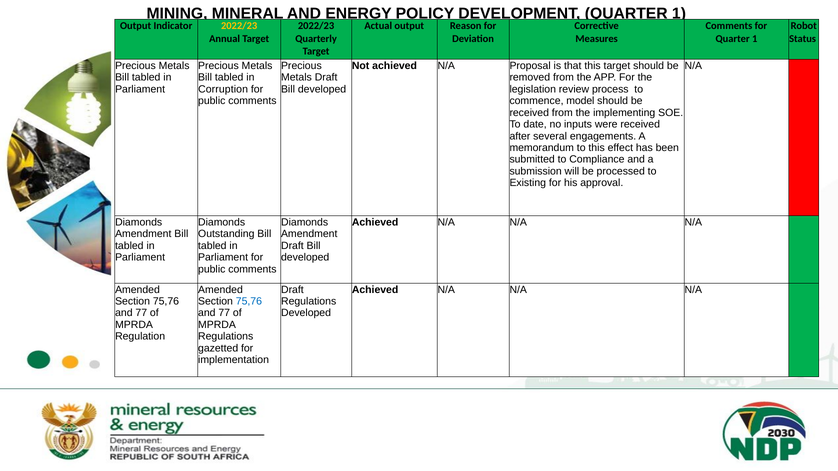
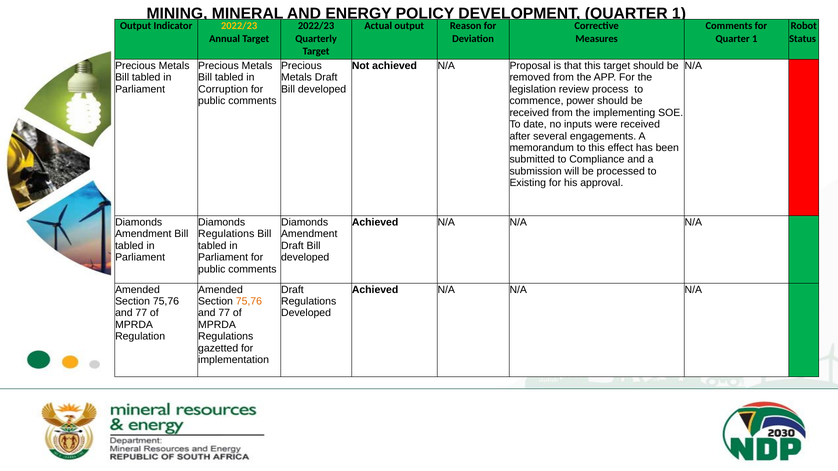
model: model -> power
Outstanding at (226, 234): Outstanding -> Regulations
75,76 at (249, 302) colour: blue -> orange
